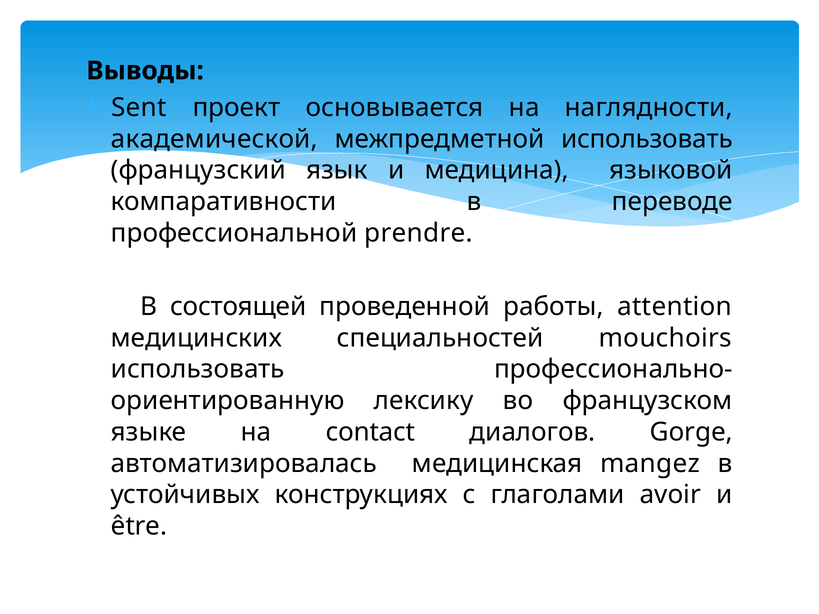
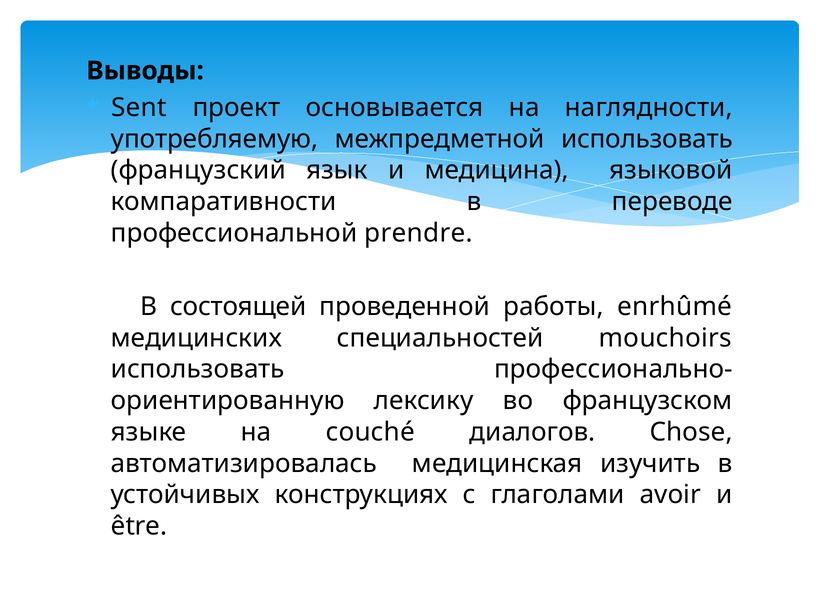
академической: академической -> употребляемую
attention: attention -> enrhûmé
contact: contact -> couché
Gorge: Gorge -> Chose
mangez: mangez -> изучить
